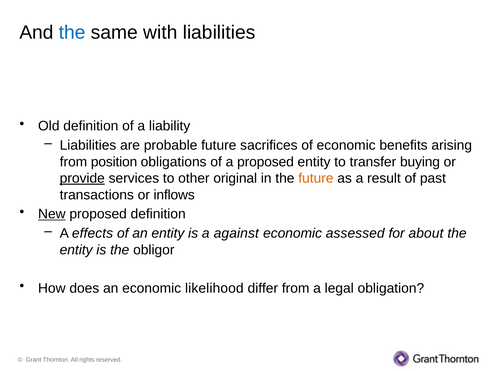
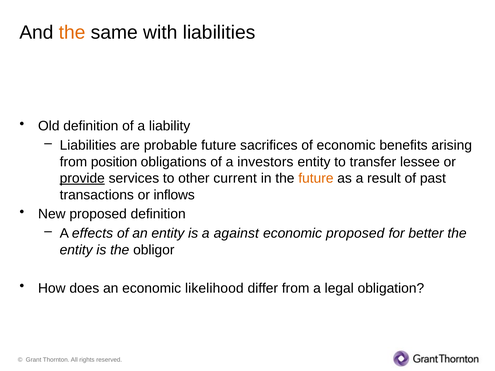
the at (72, 32) colour: blue -> orange
a proposed: proposed -> investors
buying: buying -> lessee
original: original -> current
New underline: present -> none
economic assessed: assessed -> proposed
about: about -> better
